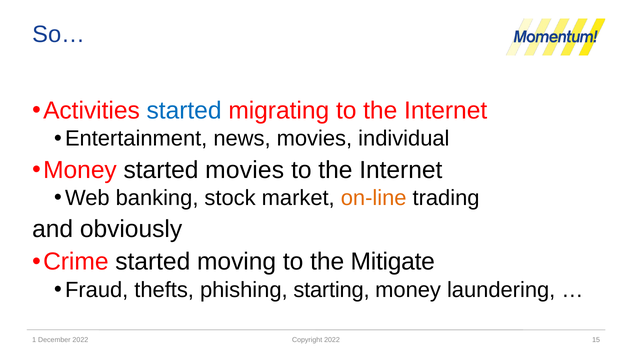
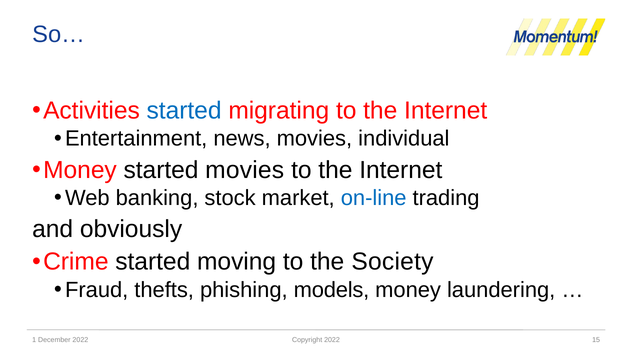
on-line colour: orange -> blue
Mitigate: Mitigate -> Society
starting: starting -> models
